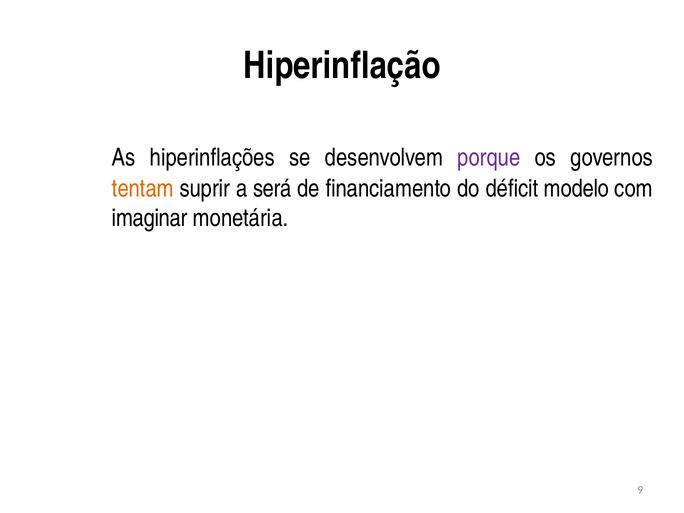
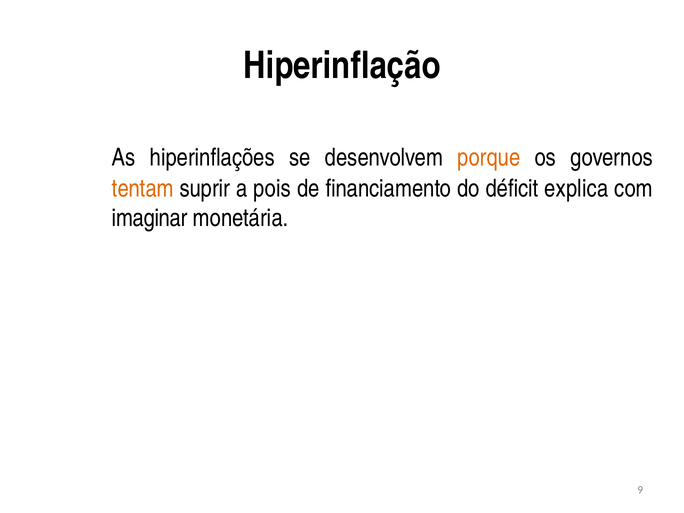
porque colour: purple -> orange
será: será -> pois
modelo: modelo -> explica
